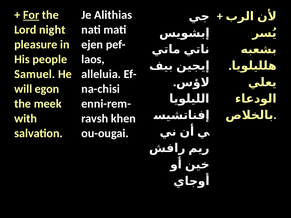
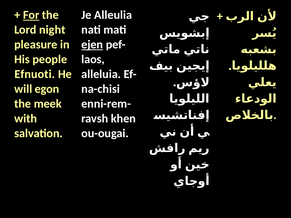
Alithias: Alithias -> Alleulia
ejen underline: none -> present
Samuel: Samuel -> Efnuoti
